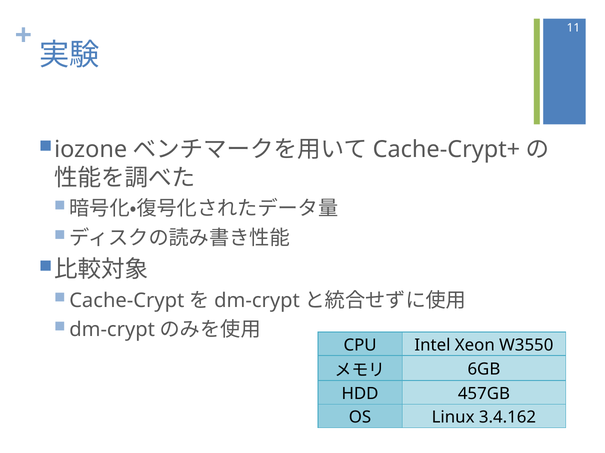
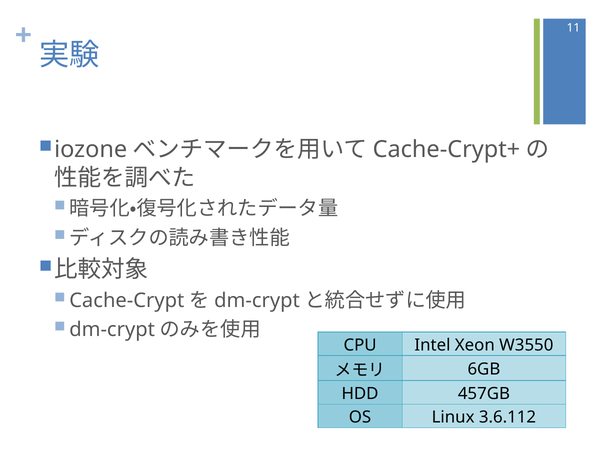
3.4.162: 3.4.162 -> 3.6.112
